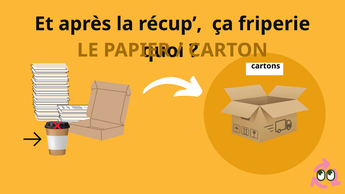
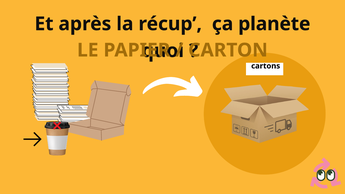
friperie: friperie -> planète
